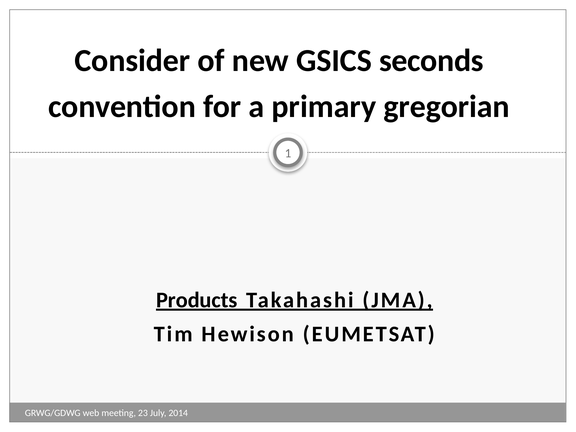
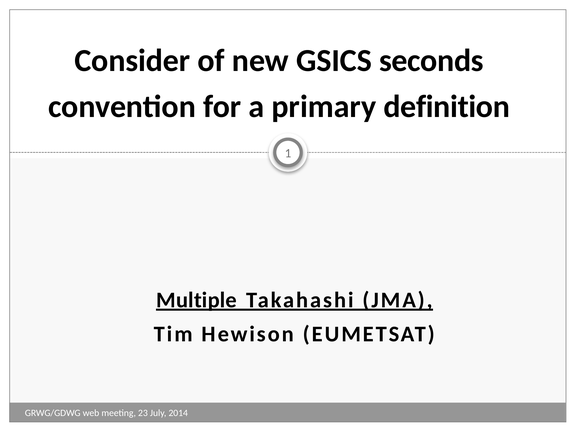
gregorian: gregorian -> definition
Products: Products -> Multiple
